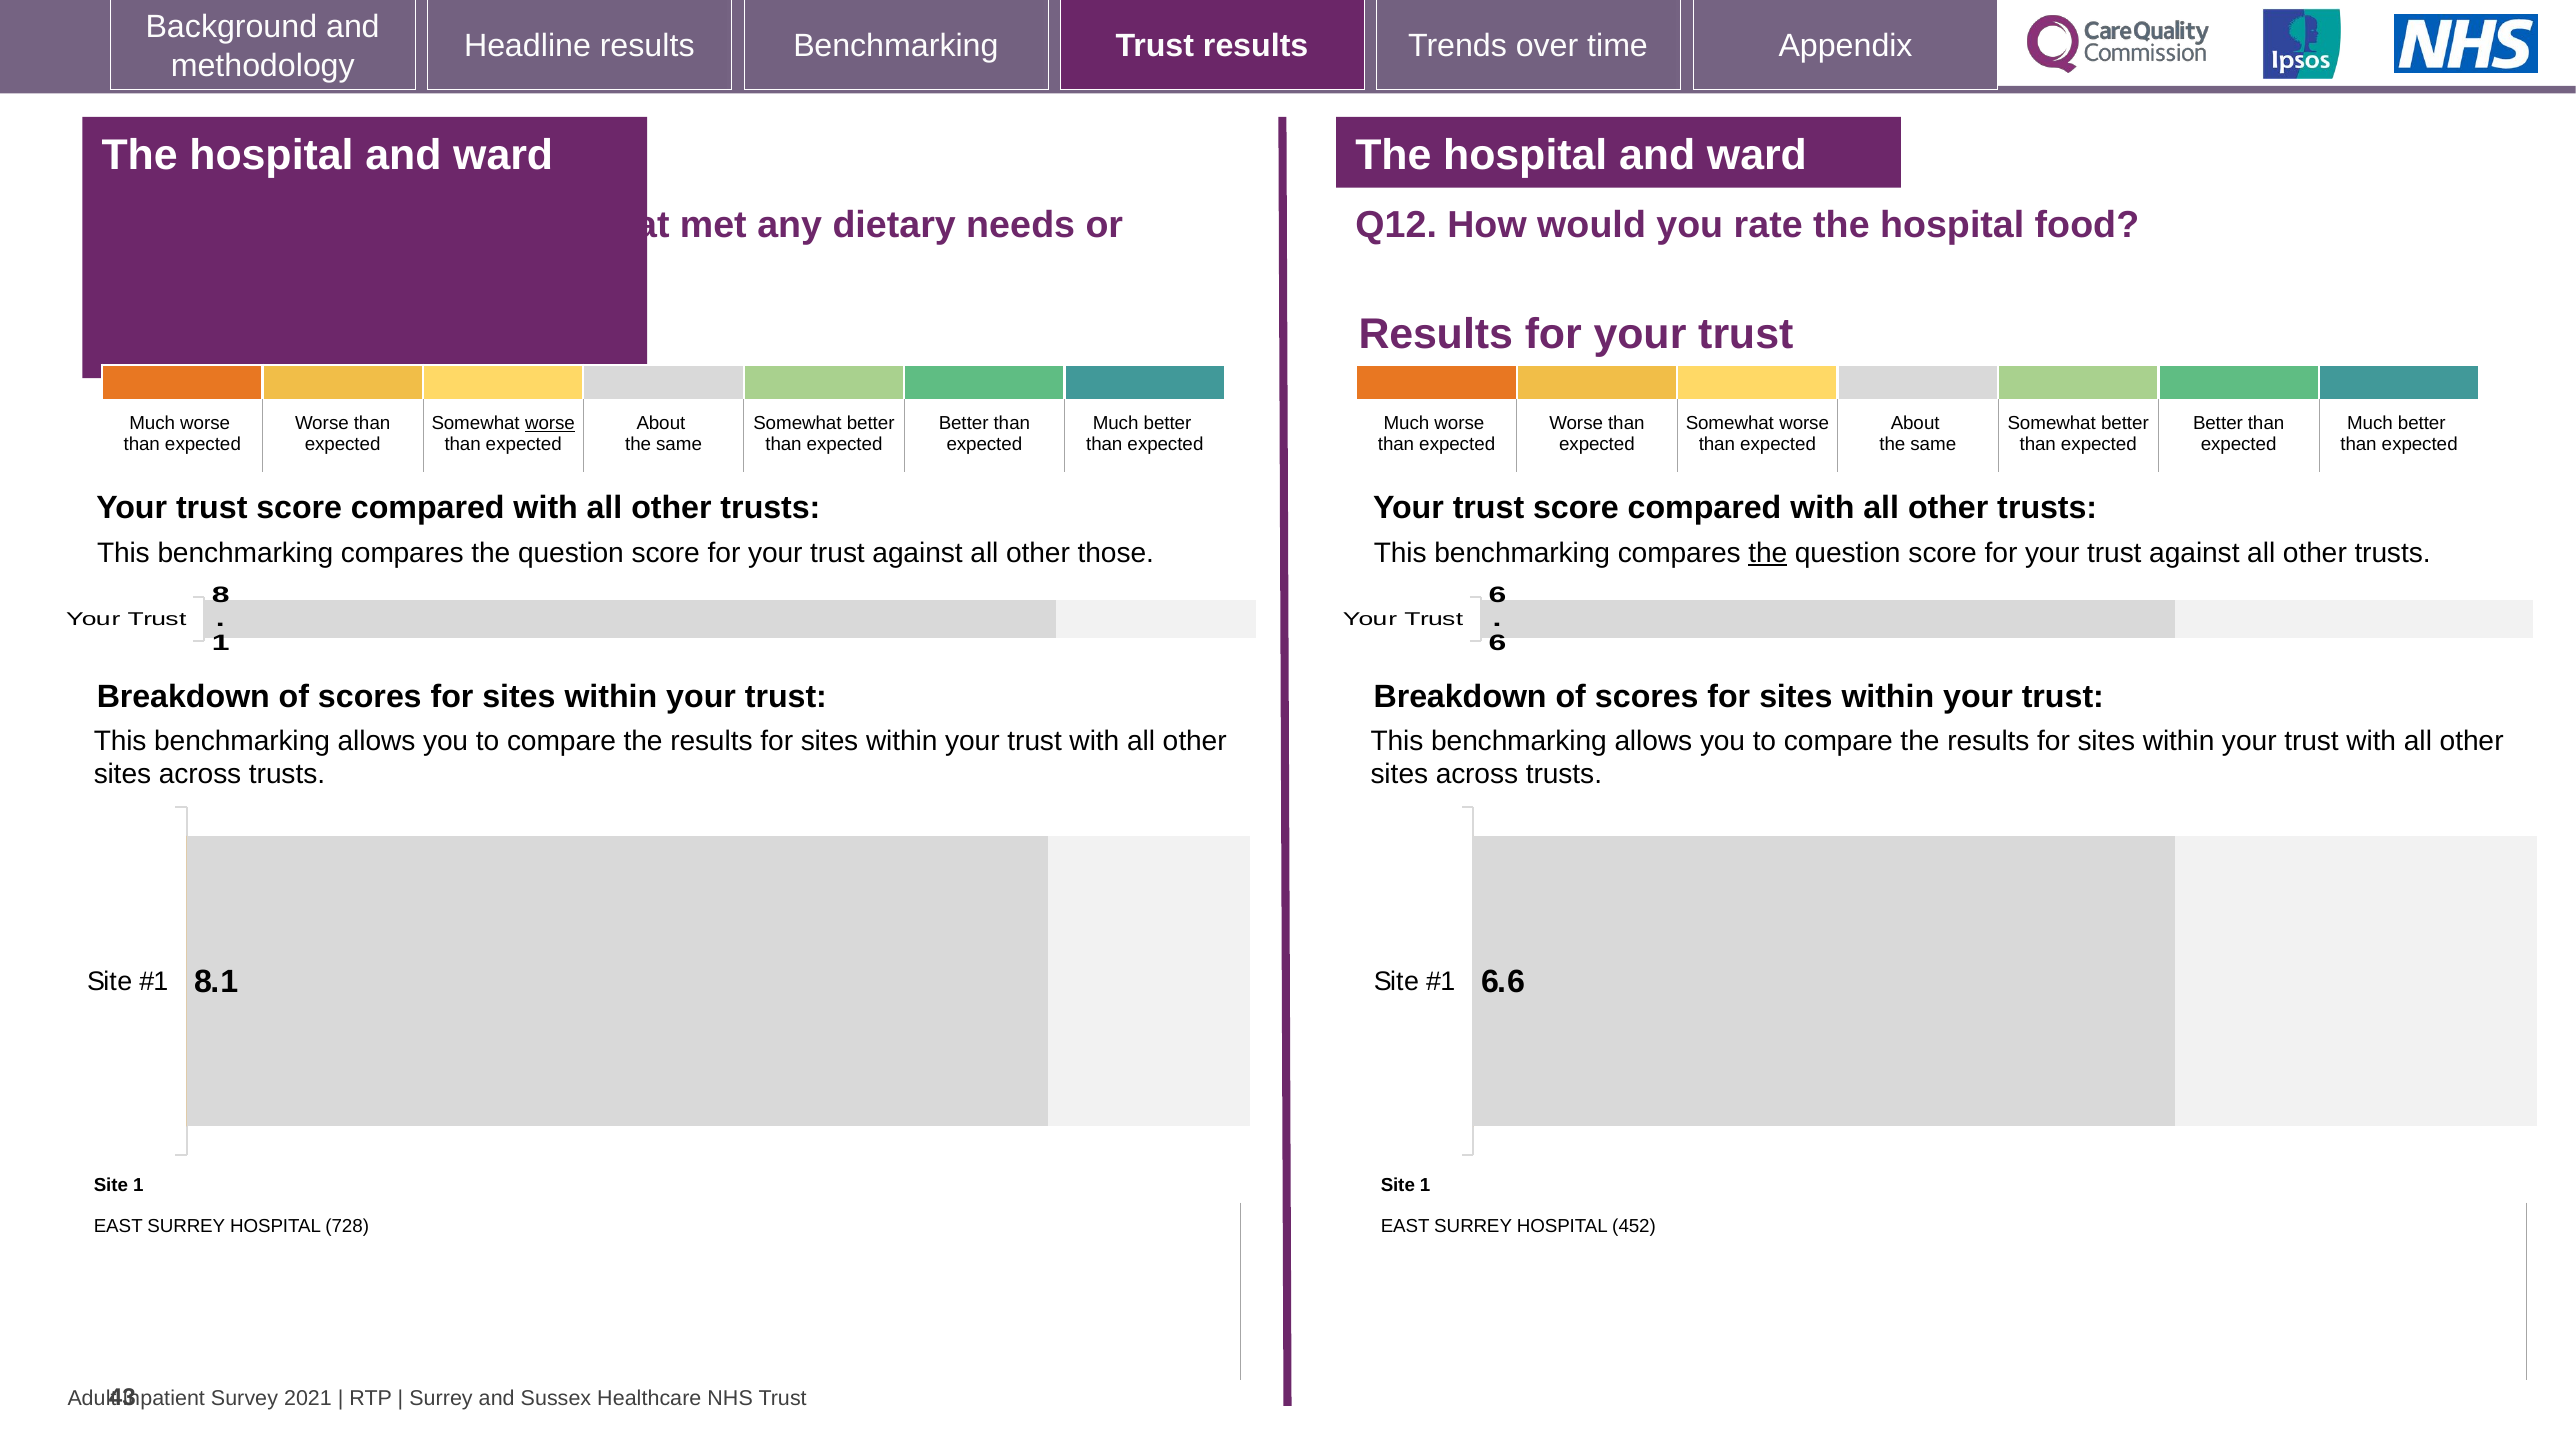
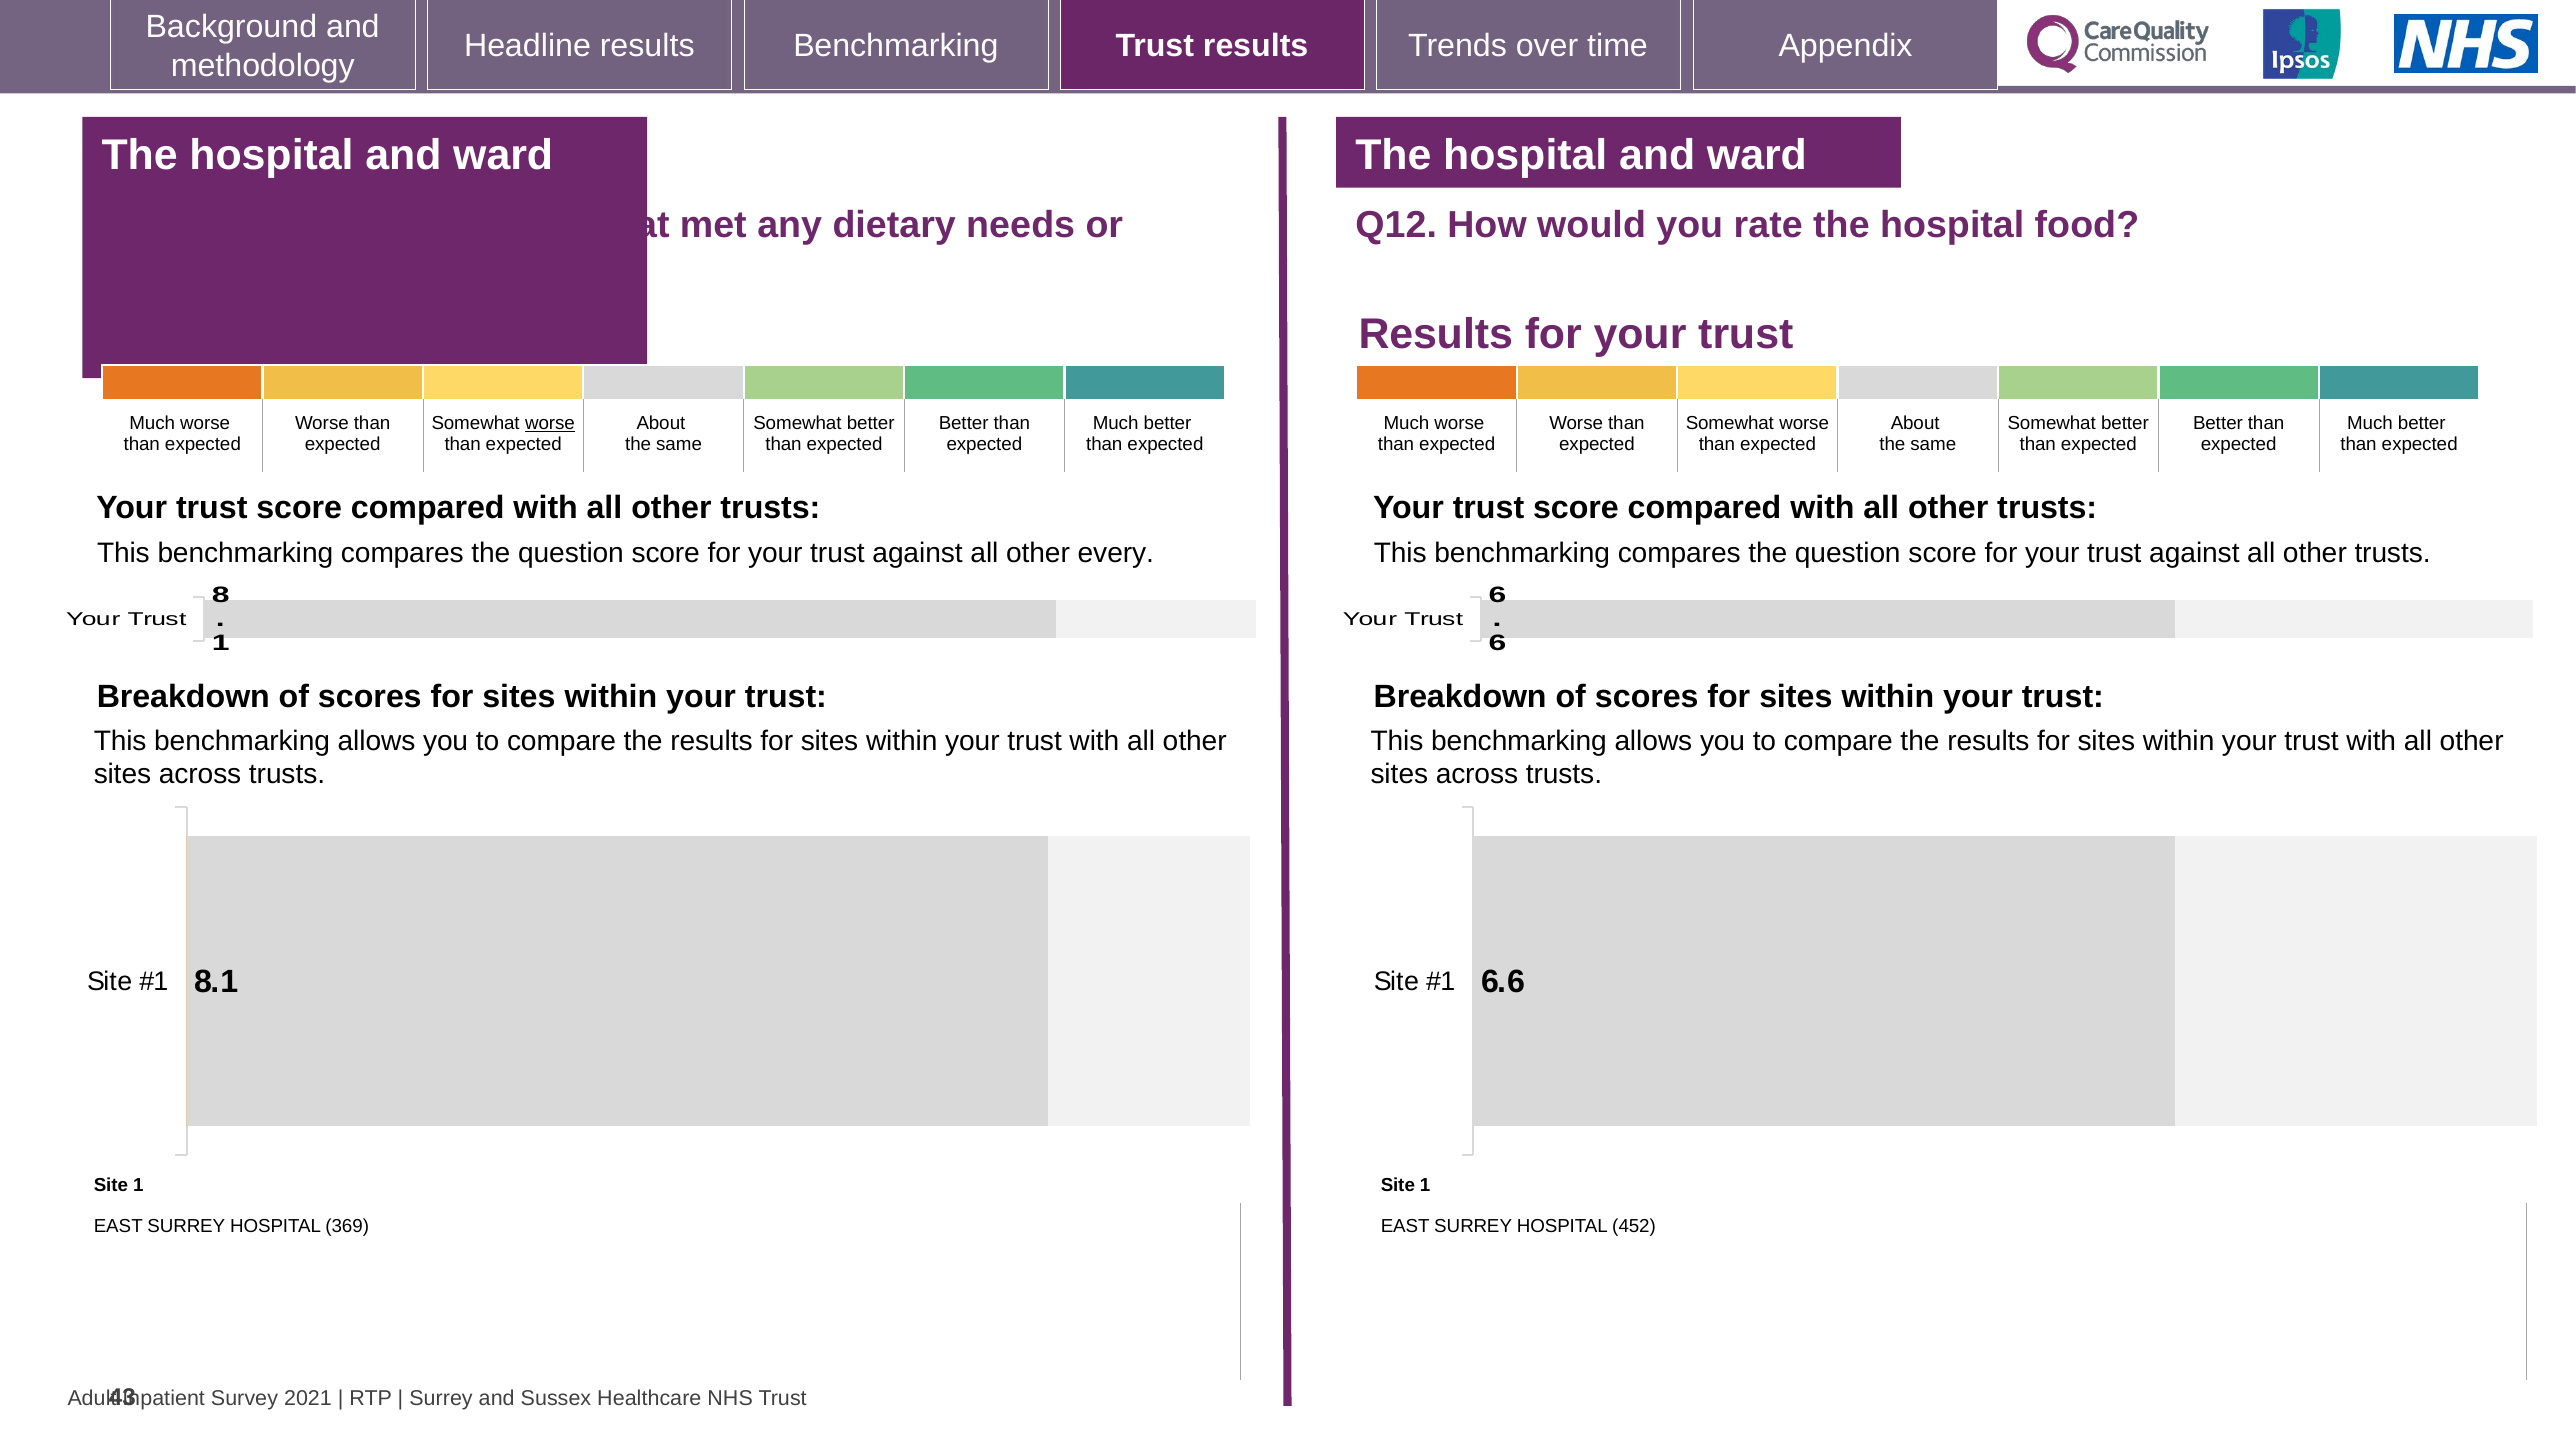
those: those -> every
the at (1768, 553) underline: present -> none
728: 728 -> 369
